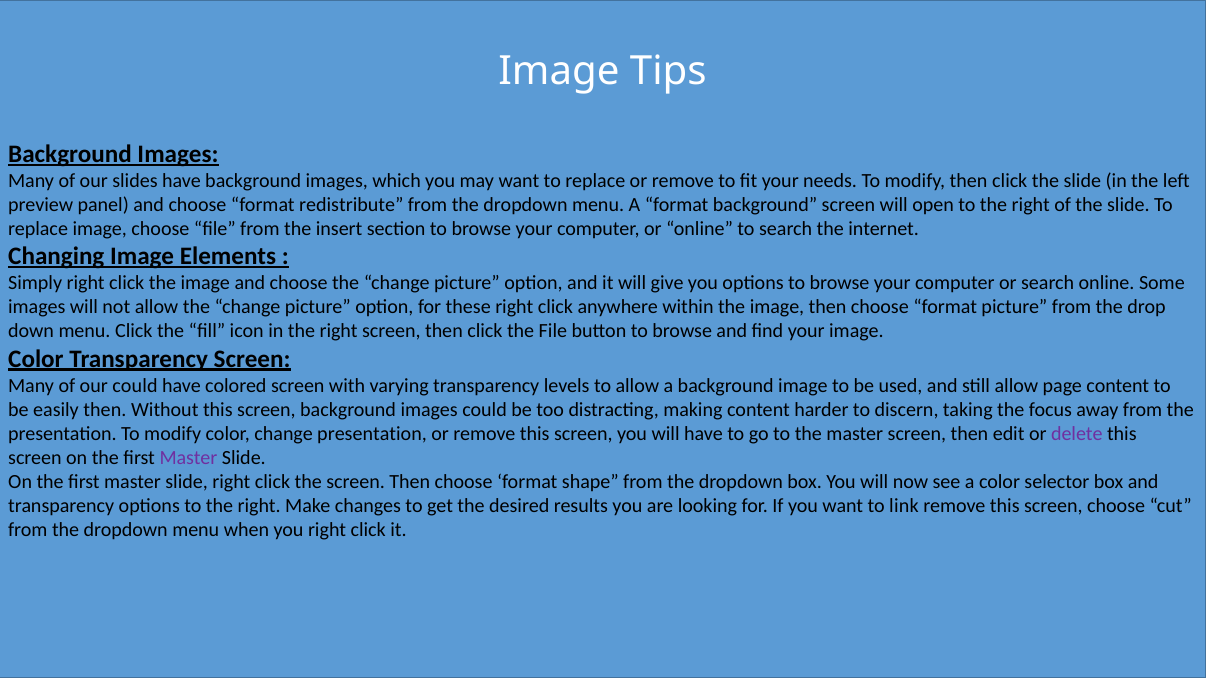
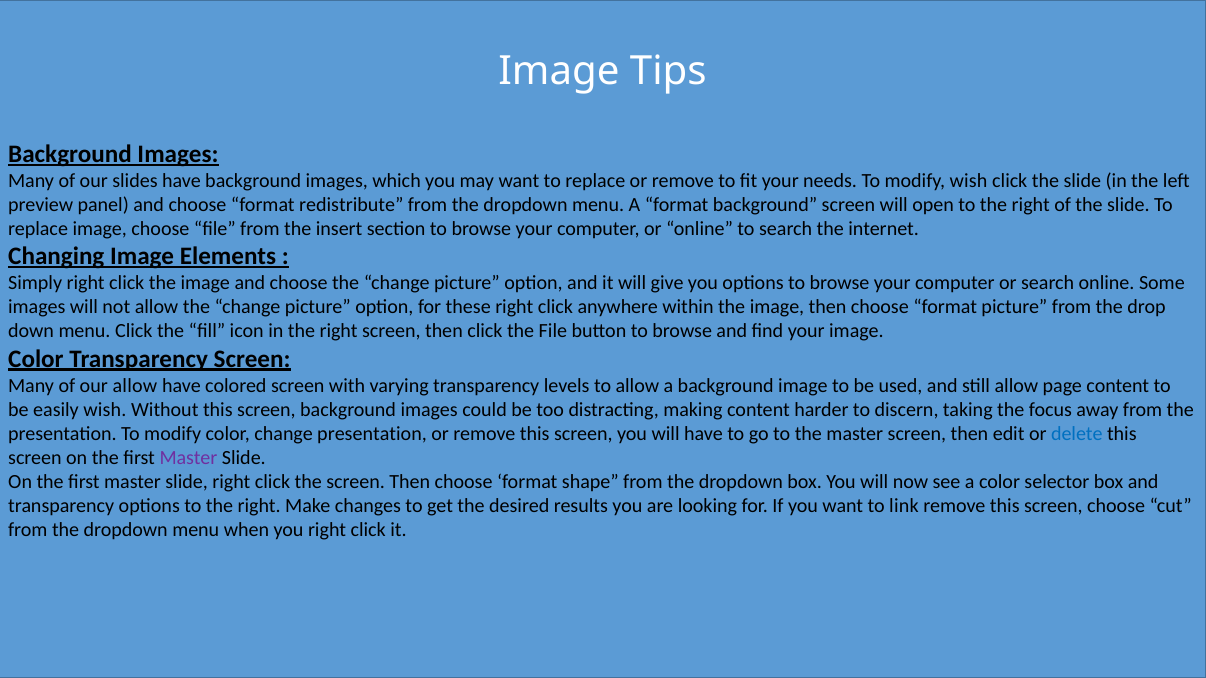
modify then: then -> wish
our could: could -> allow
easily then: then -> wish
delete colour: purple -> blue
